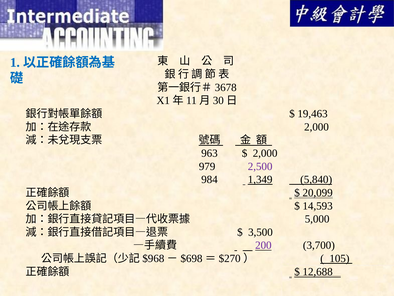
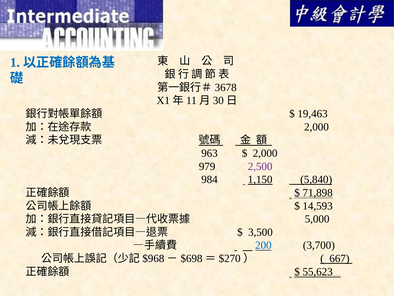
1,349: 1,349 -> 1,150
20,099: 20,099 -> 71,898
200 colour: purple -> blue
105: 105 -> 667
12,688: 12,688 -> 55,623
